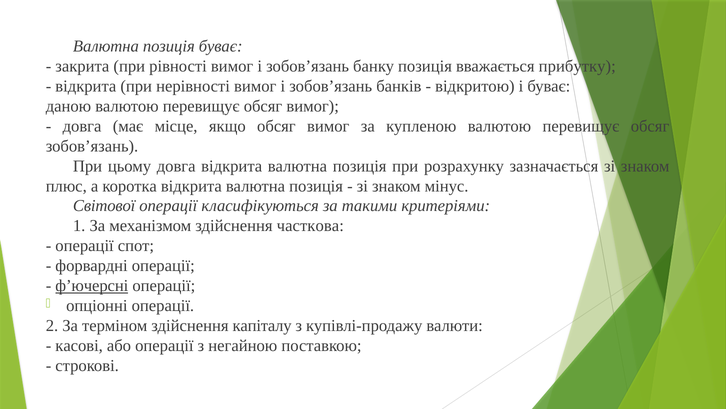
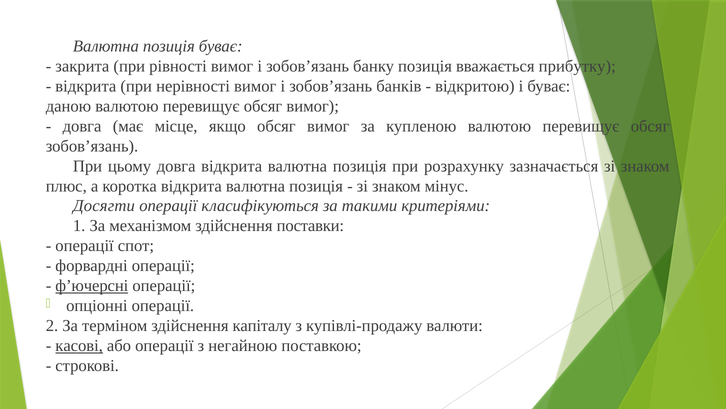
Світової: Світової -> Досягти
часткова: часткова -> поставки
касові underline: none -> present
